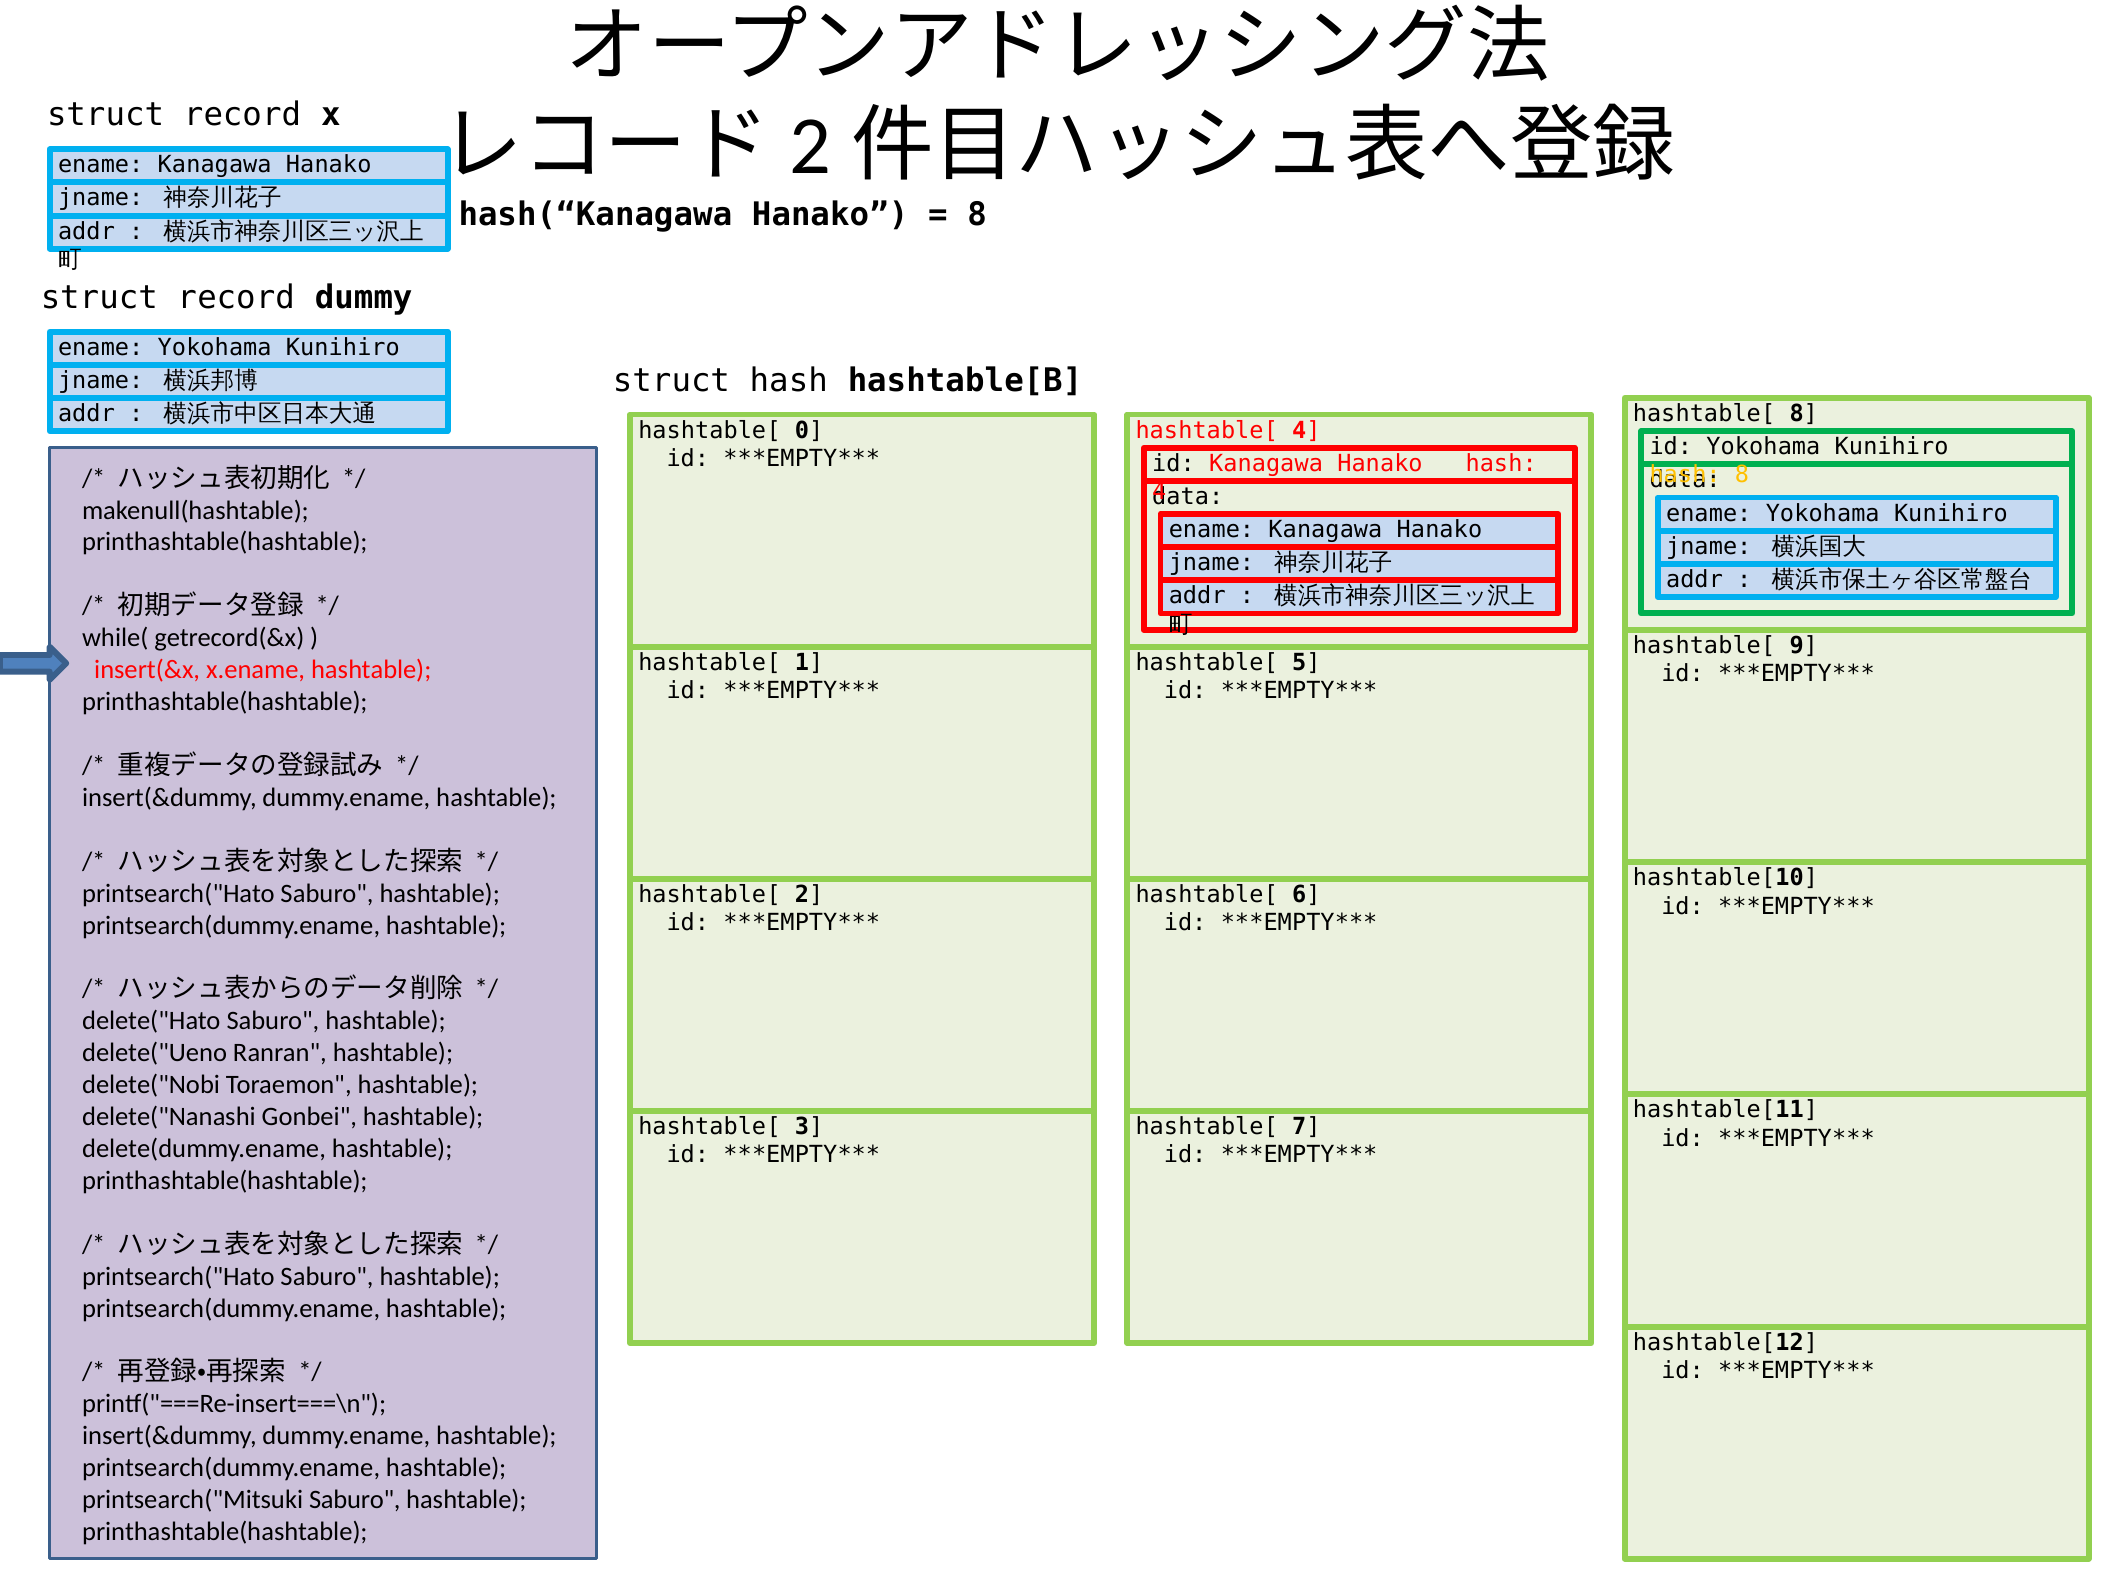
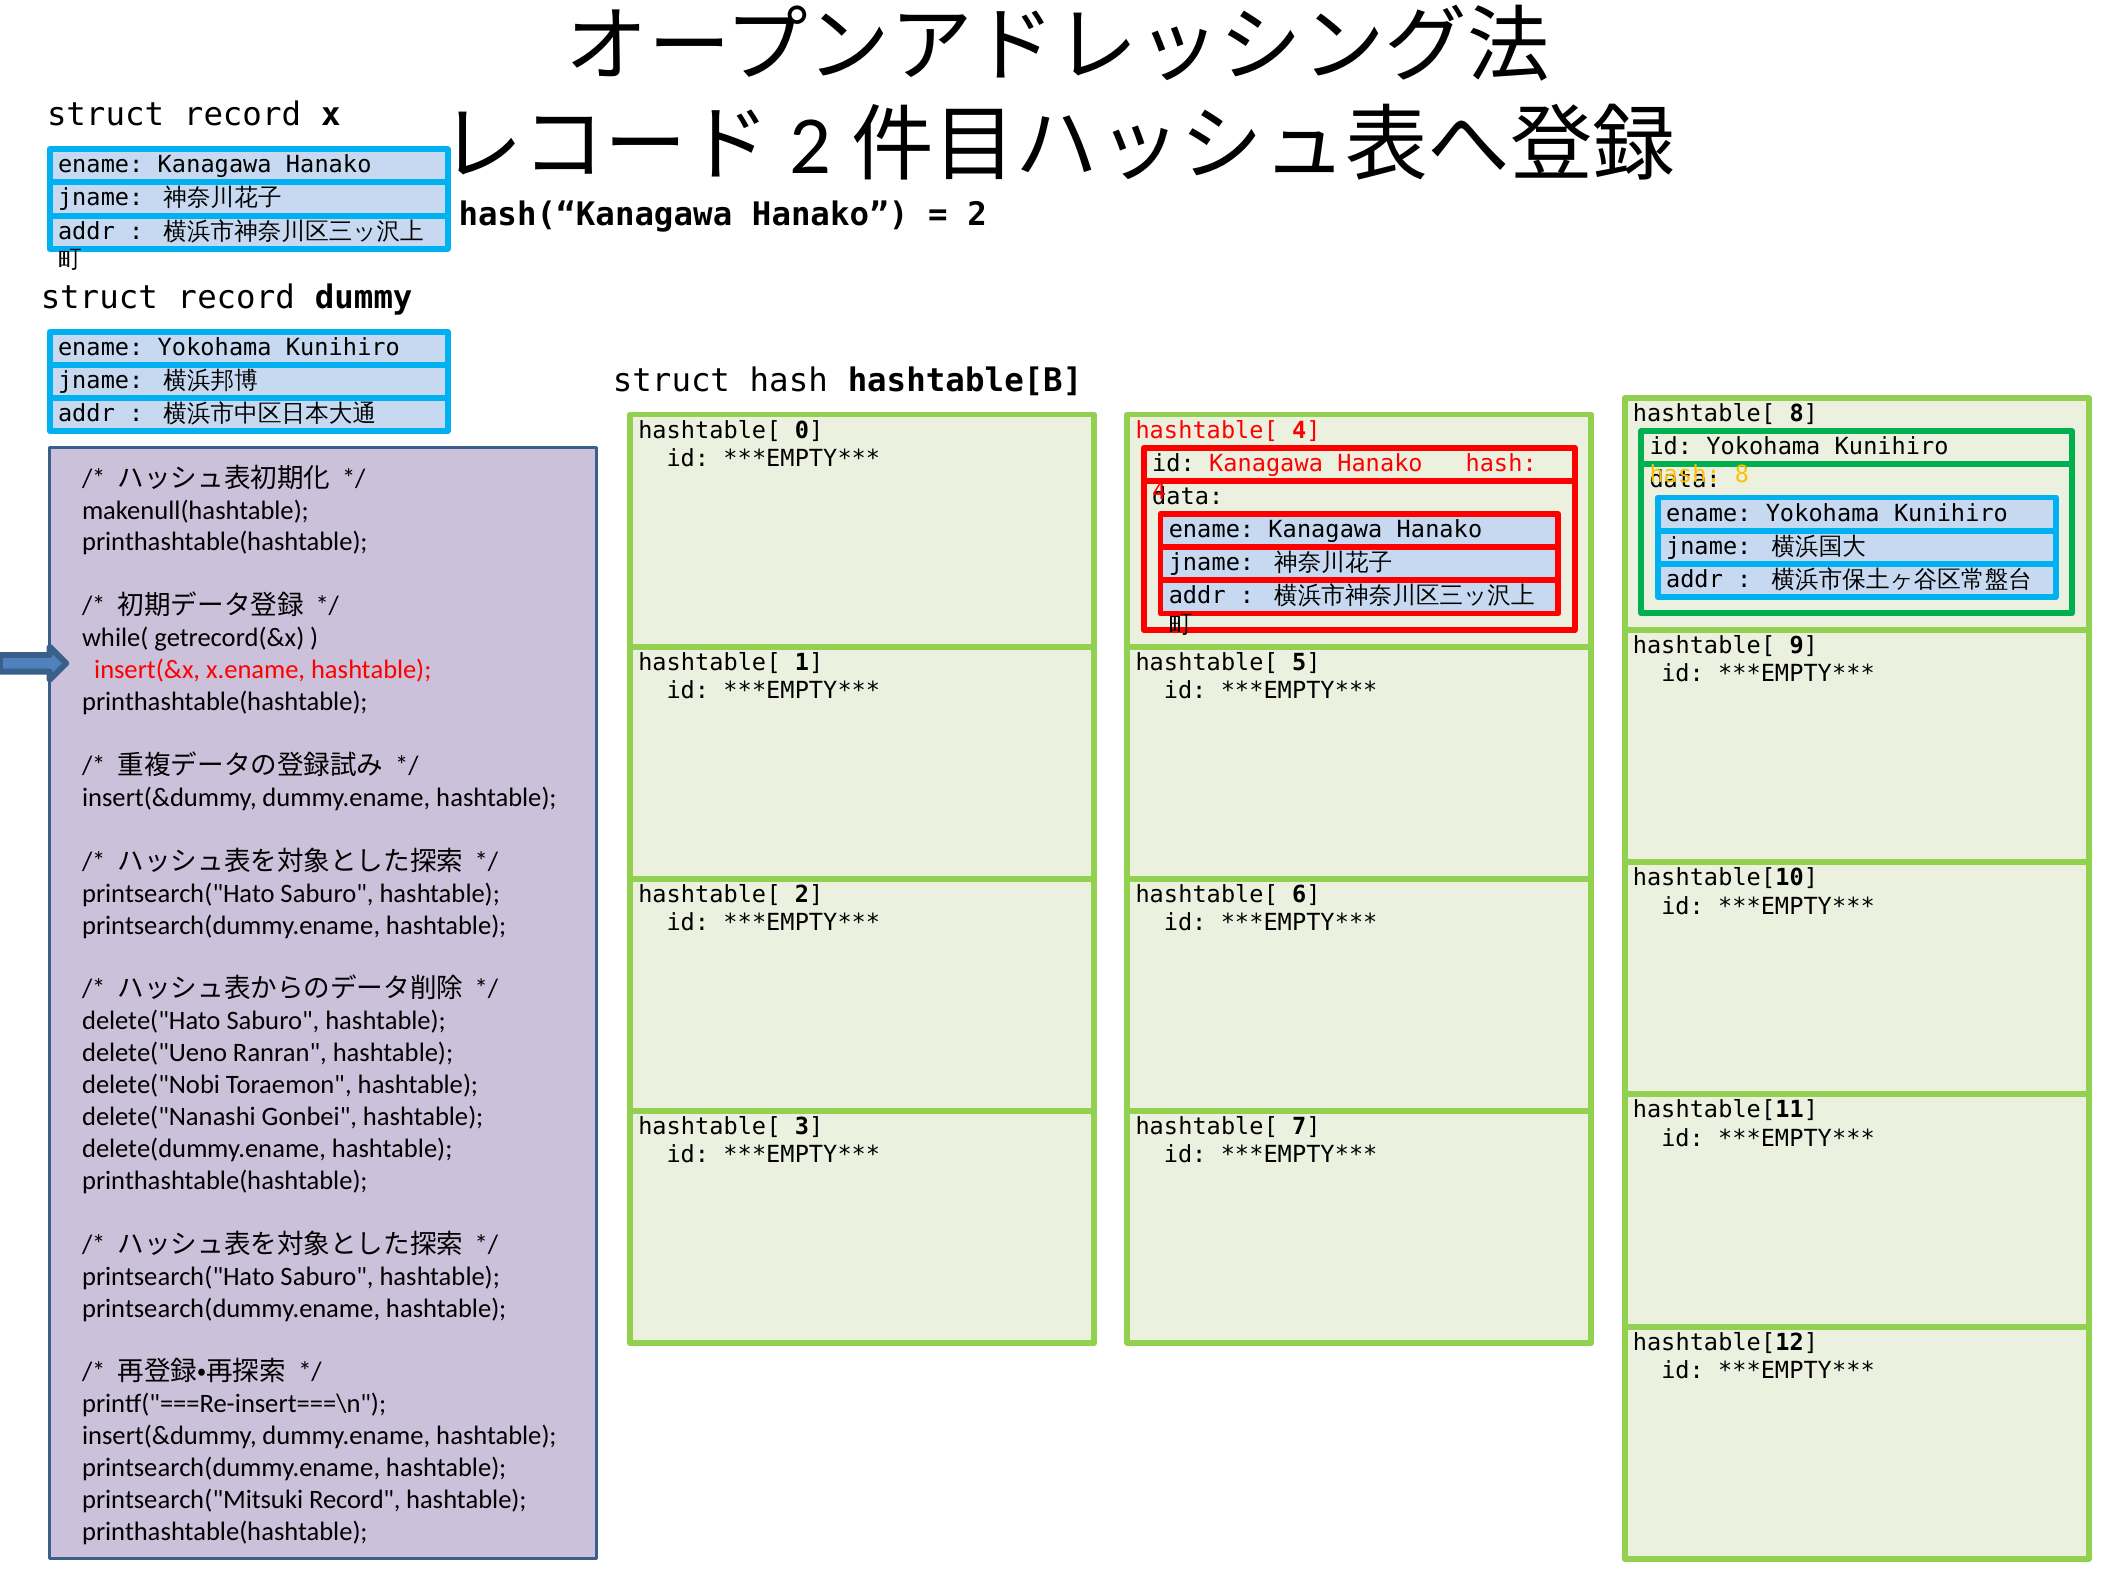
8 at (977, 214): 8 -> 2
printsearch("Mitsuki Saburo: Saburo -> Record
